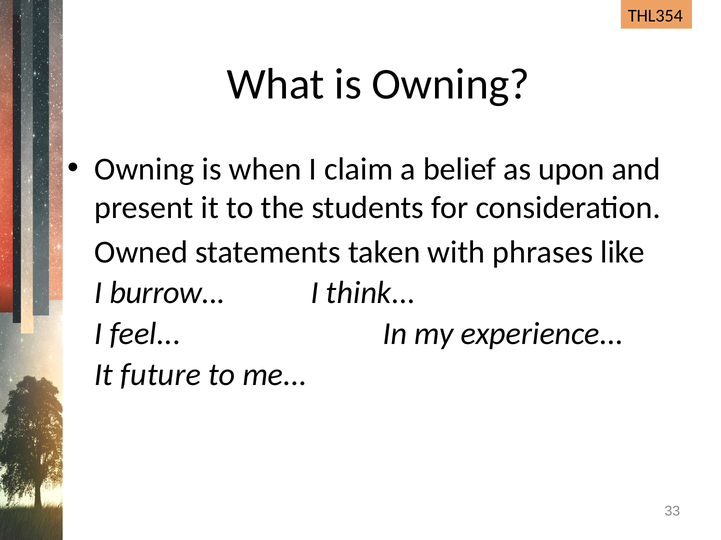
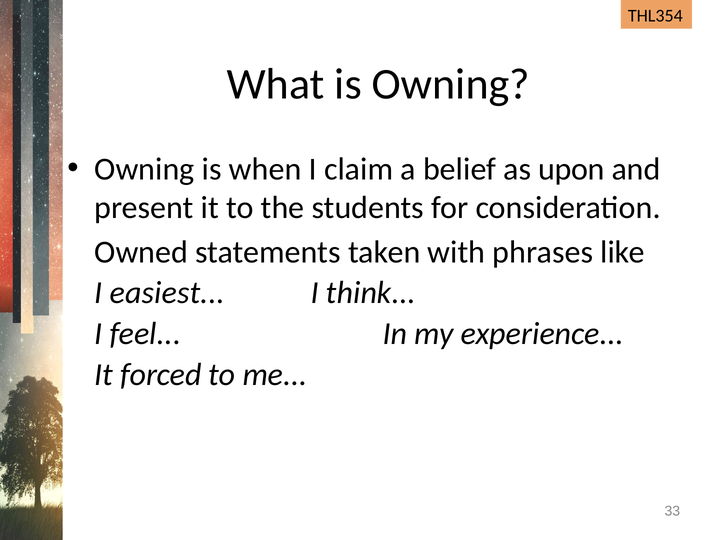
burrow: burrow -> easiest
future: future -> forced
